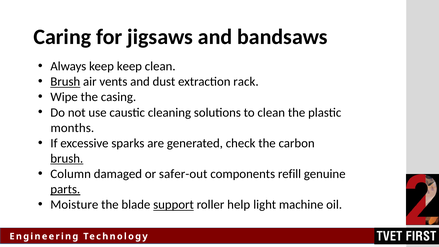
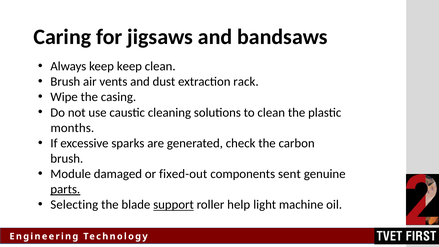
Brush at (65, 82) underline: present -> none
brush at (67, 159) underline: present -> none
Column: Column -> Module
safer-out: safer-out -> fixed-out
refill: refill -> sent
Moisture: Moisture -> Selecting
